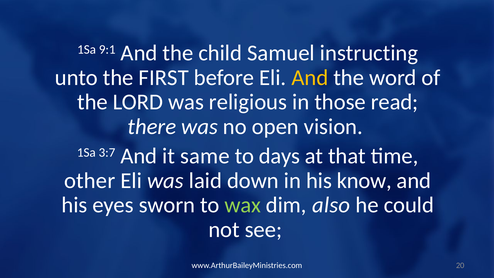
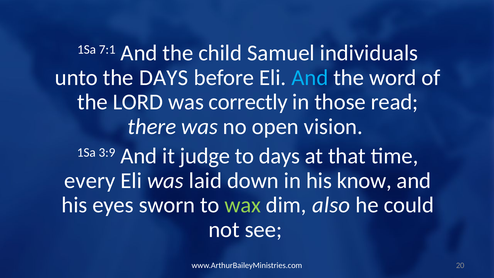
9:1: 9:1 -> 7:1
instructing: instructing -> individuals
the FIRST: FIRST -> DAYS
And at (310, 78) colour: yellow -> light blue
religious: religious -> correctly
3:7: 3:7 -> 3:9
same: same -> judge
other: other -> every
